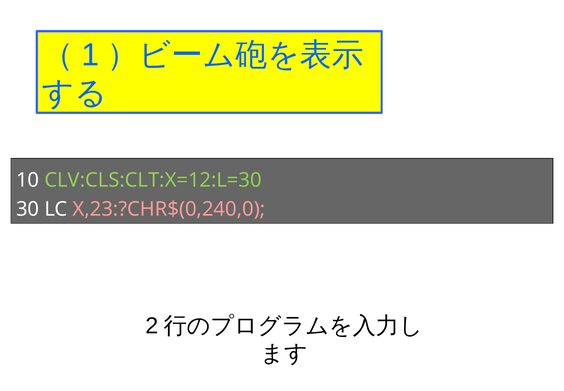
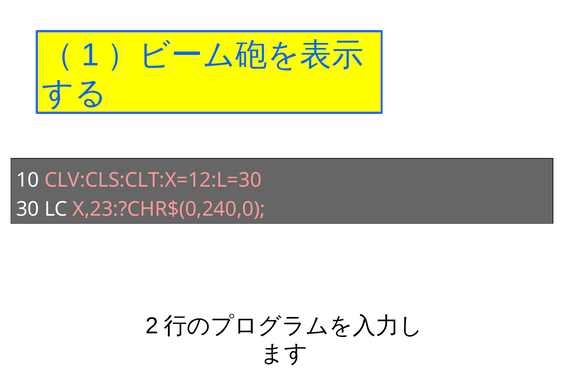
CLV:CLS:CLT:X=12:L=30 colour: light green -> pink
